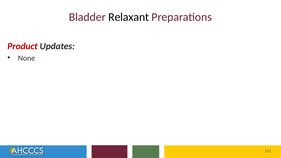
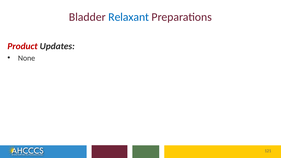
Relaxant colour: black -> blue
